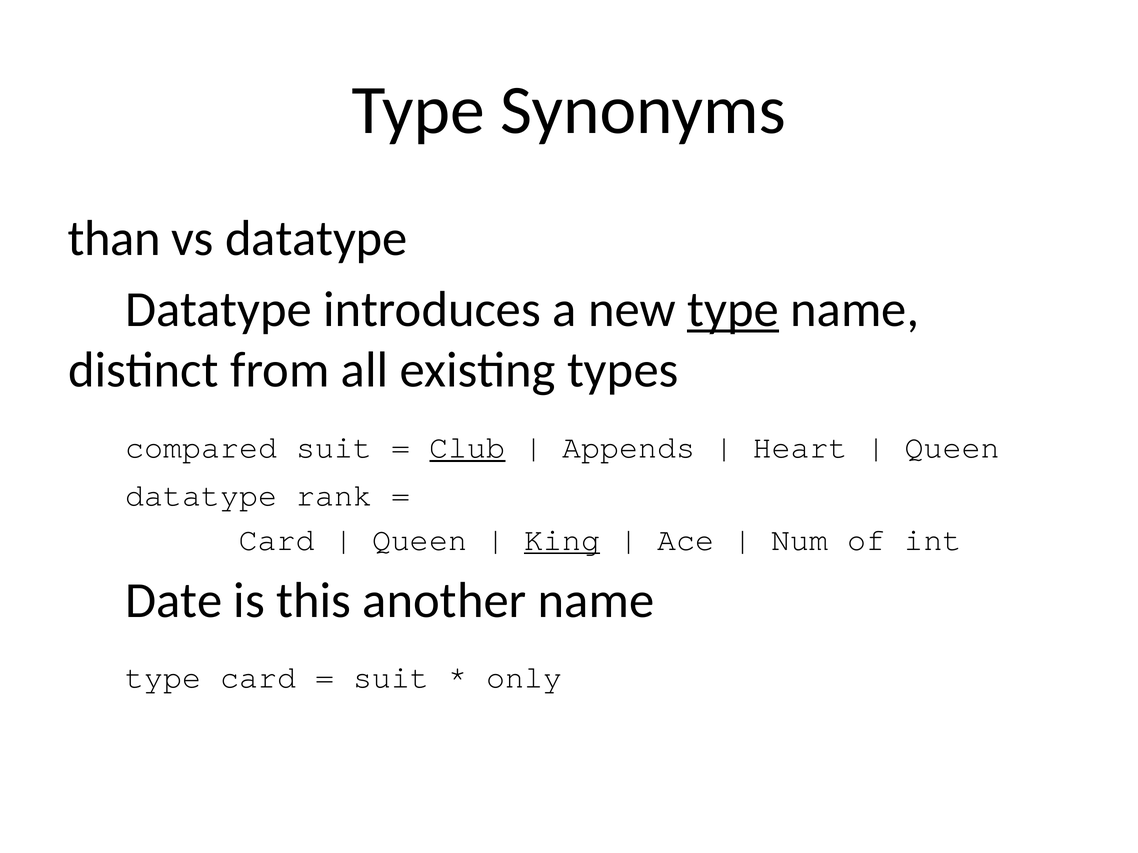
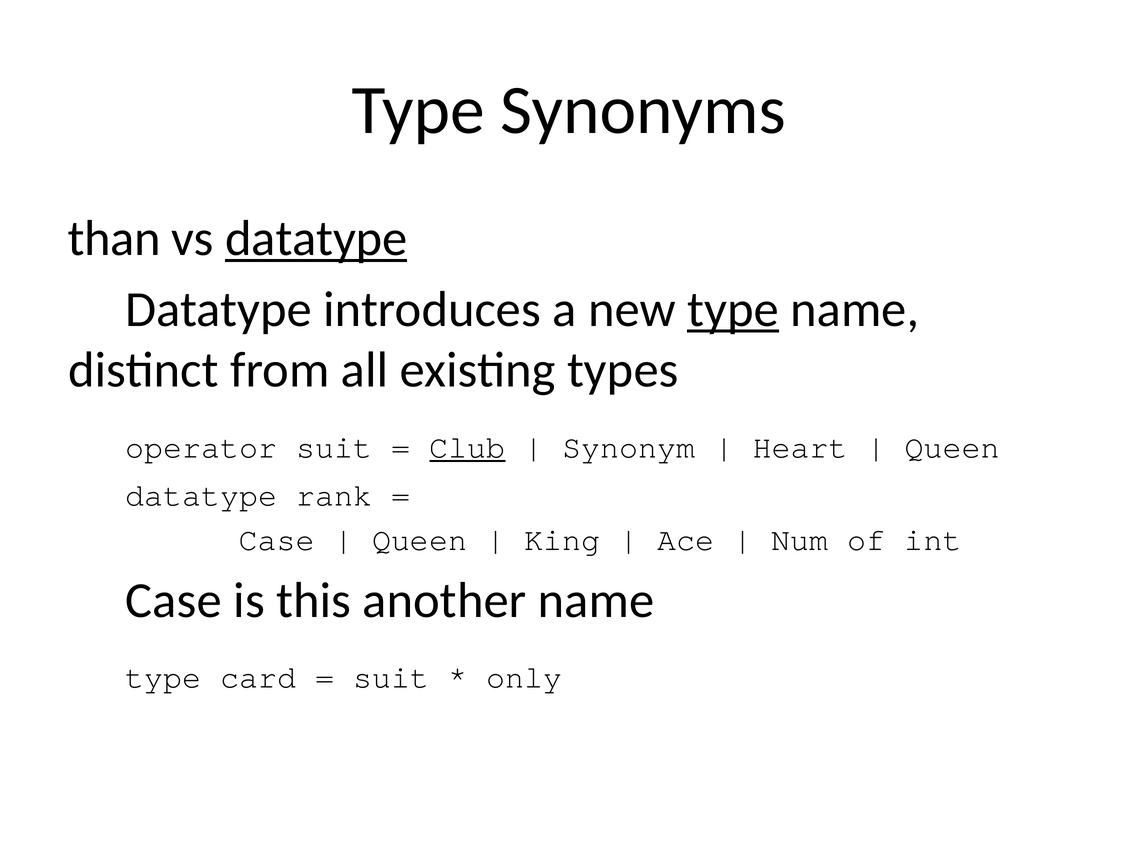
datatype at (316, 239) underline: none -> present
compared: compared -> operator
Appends: Appends -> Synonym
Card at (277, 540): Card -> Case
King underline: present -> none
Date at (174, 601): Date -> Case
